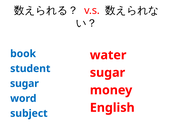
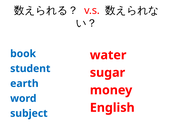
sugar at (24, 83): sugar -> earth
